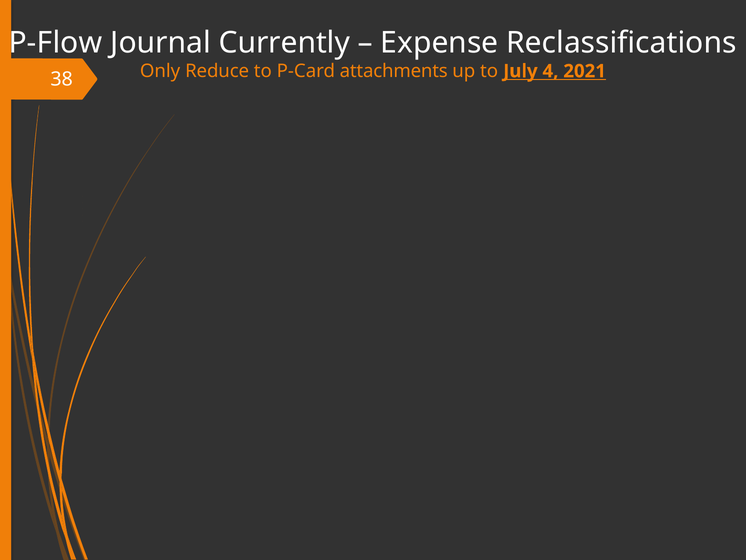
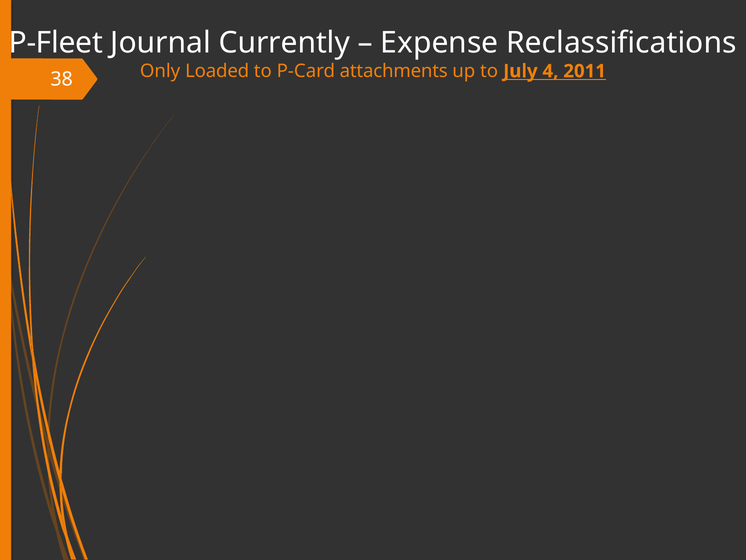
P-Flow: P-Flow -> P-Fleet
Reduce: Reduce -> Loaded
2021: 2021 -> 2011
